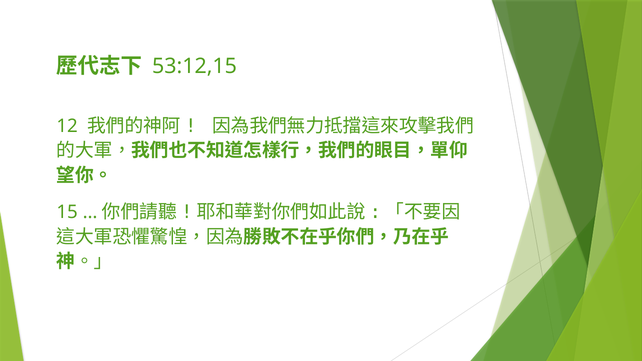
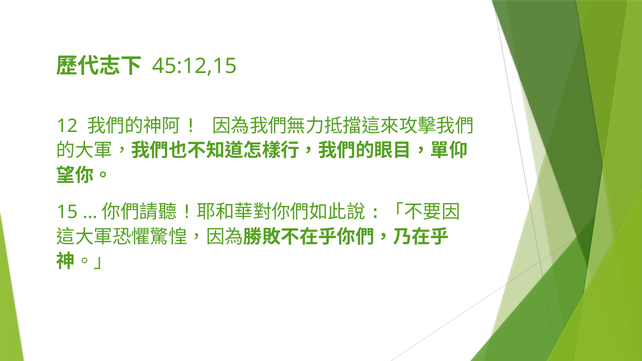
53:12,15: 53:12,15 -> 45:12,15
